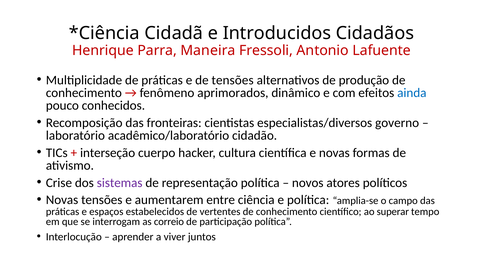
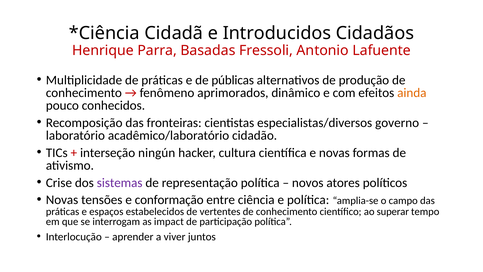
Maneira: Maneira -> Basadas
de tensões: tensões -> públicas
ainda colour: blue -> orange
cuerpo: cuerpo -> ningún
aumentarem: aumentarem -> conformação
correio: correio -> impact
